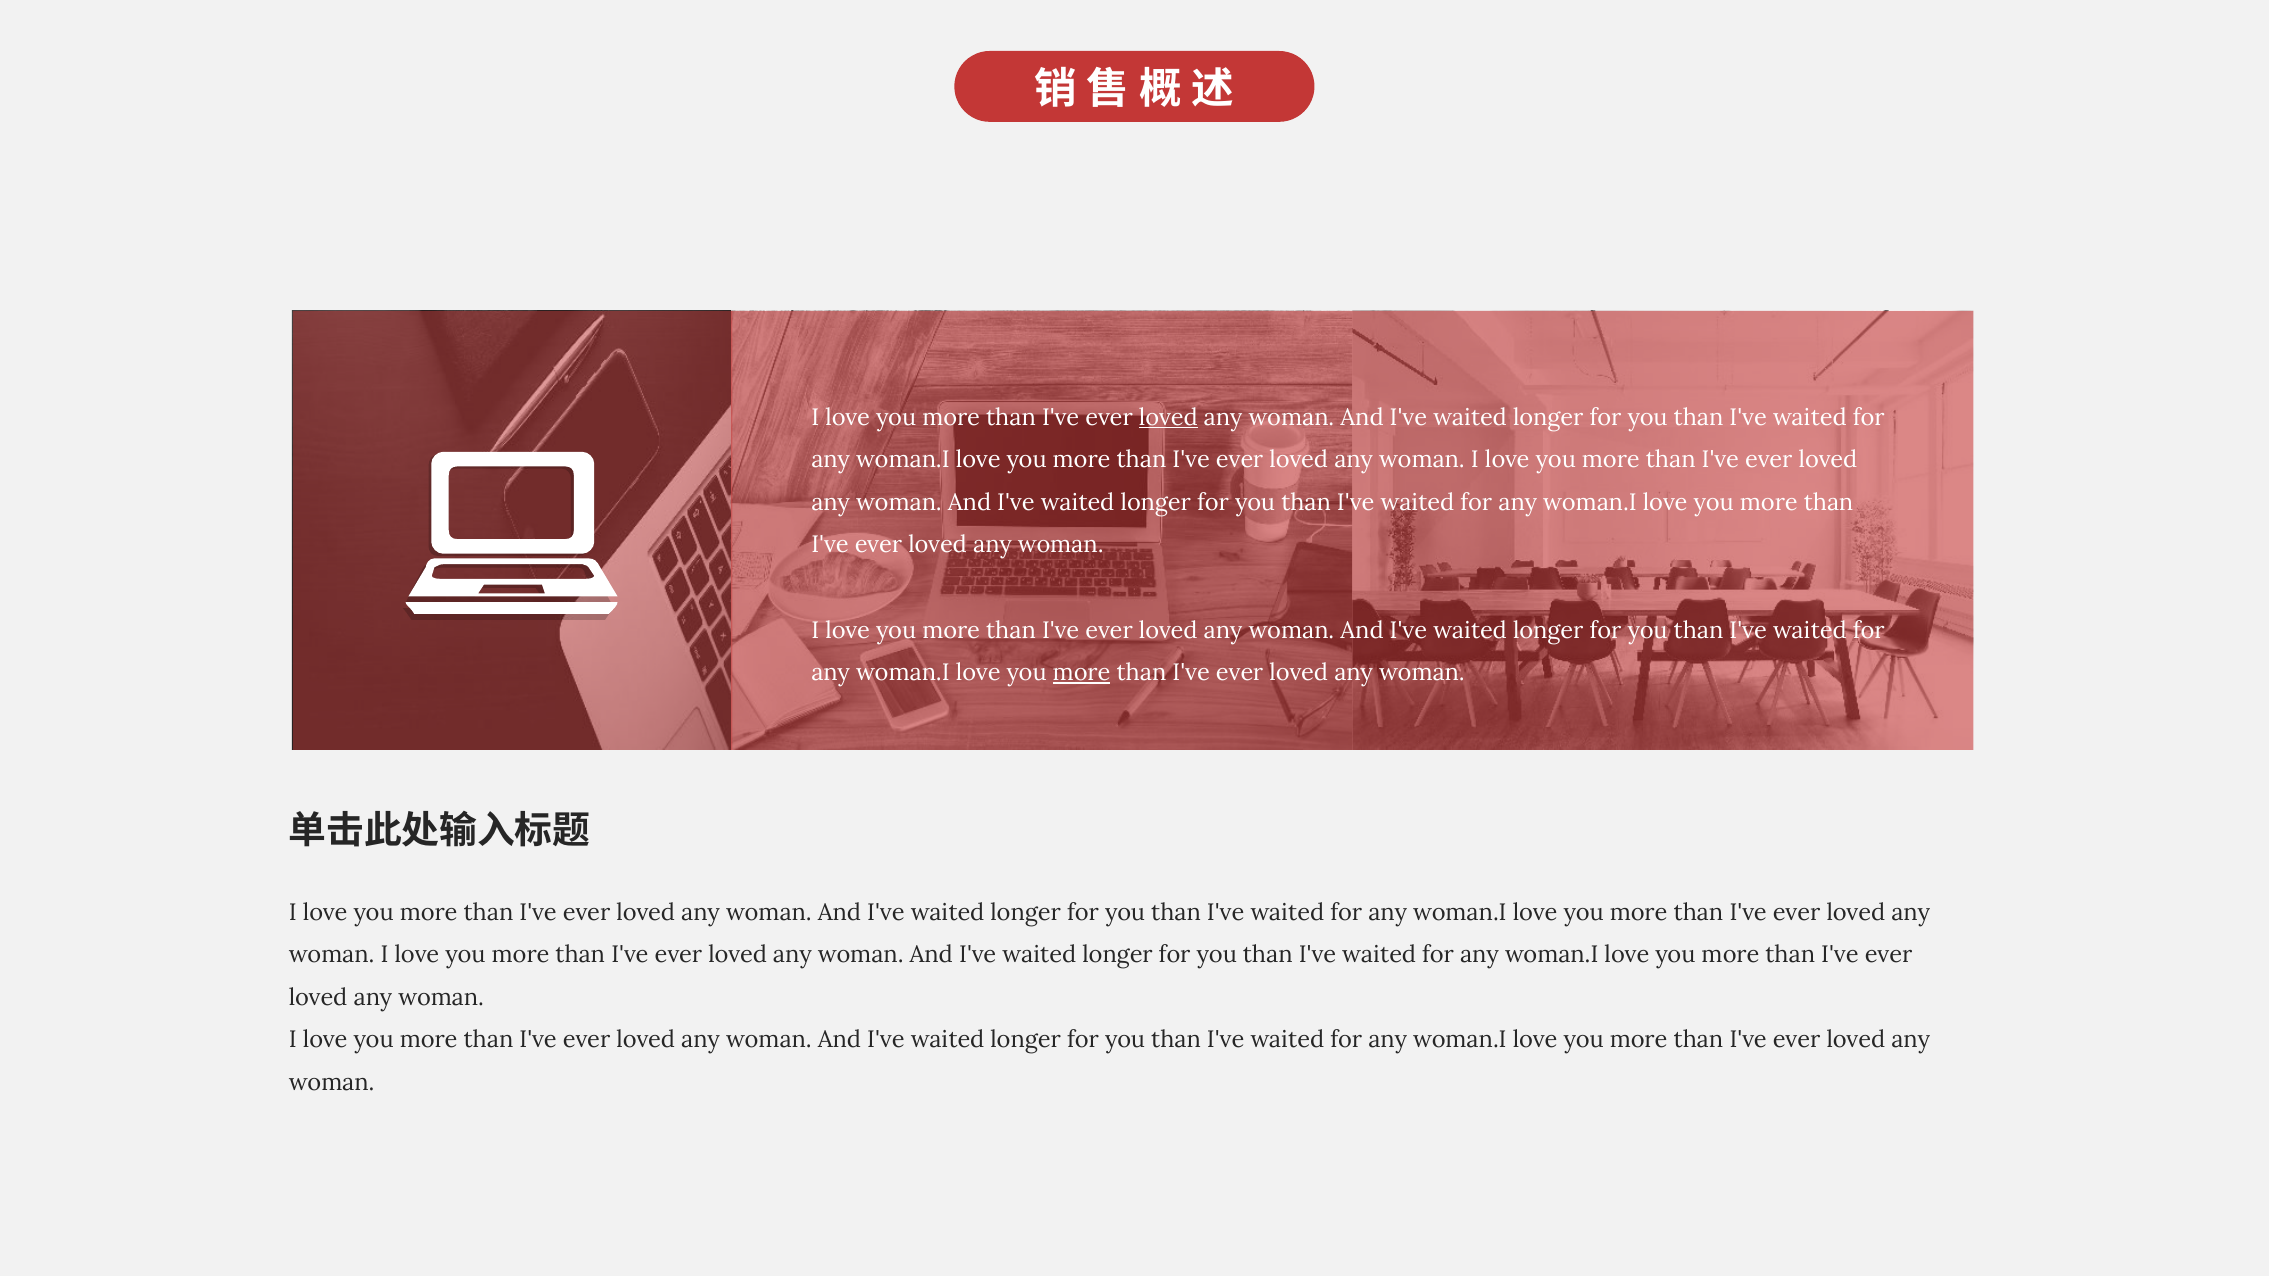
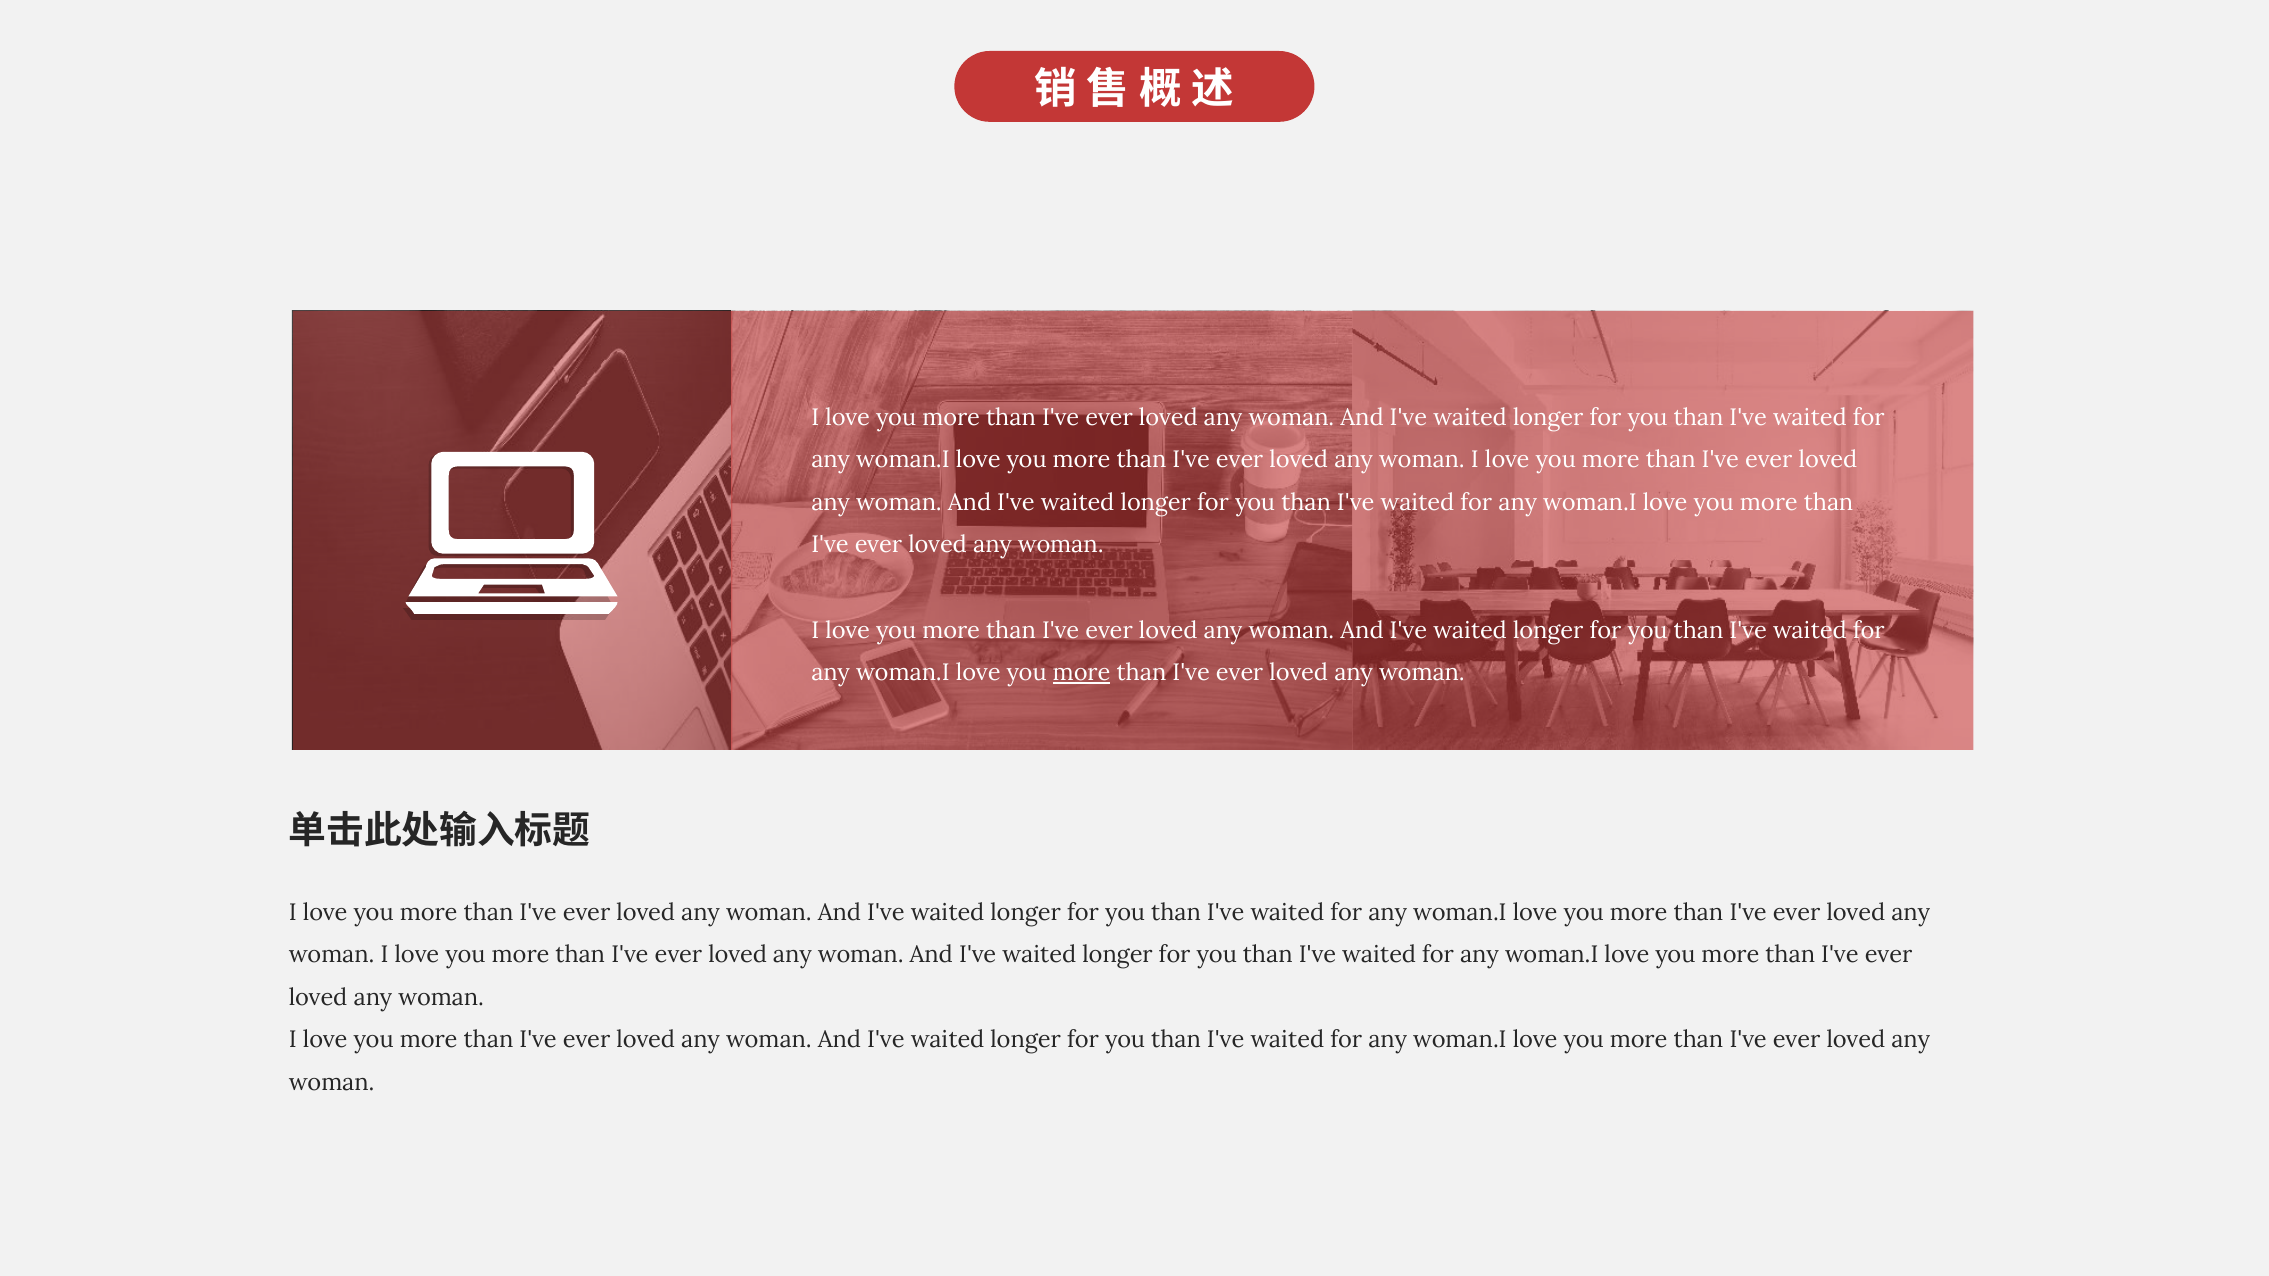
loved at (1168, 417) underline: present -> none
